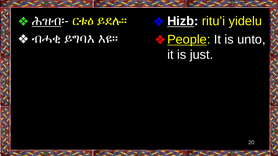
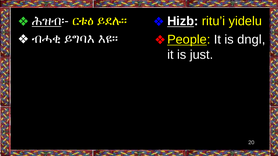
unto: unto -> dngl
